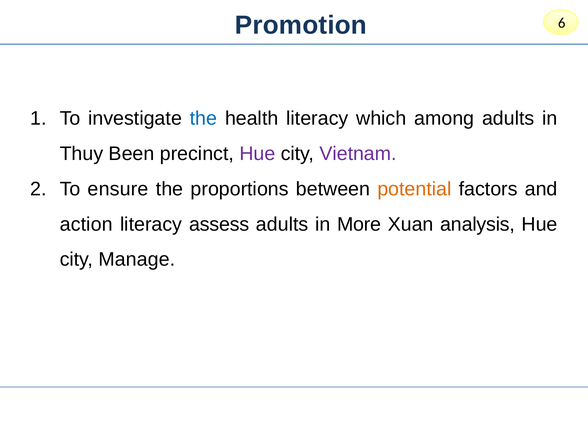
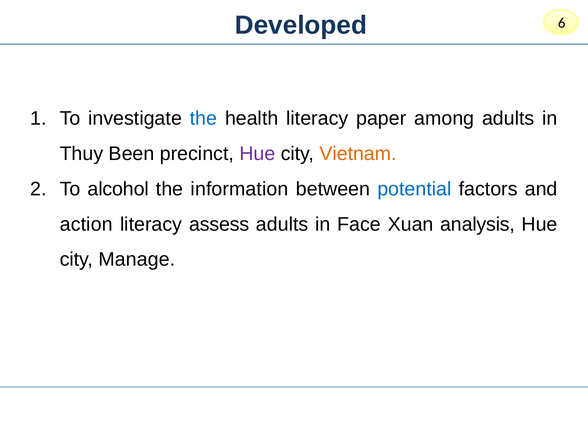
Promotion: Promotion -> Developed
which: which -> paper
Vietnam colour: purple -> orange
ensure: ensure -> alcohol
proportions: proportions -> information
potential colour: orange -> blue
More: More -> Face
